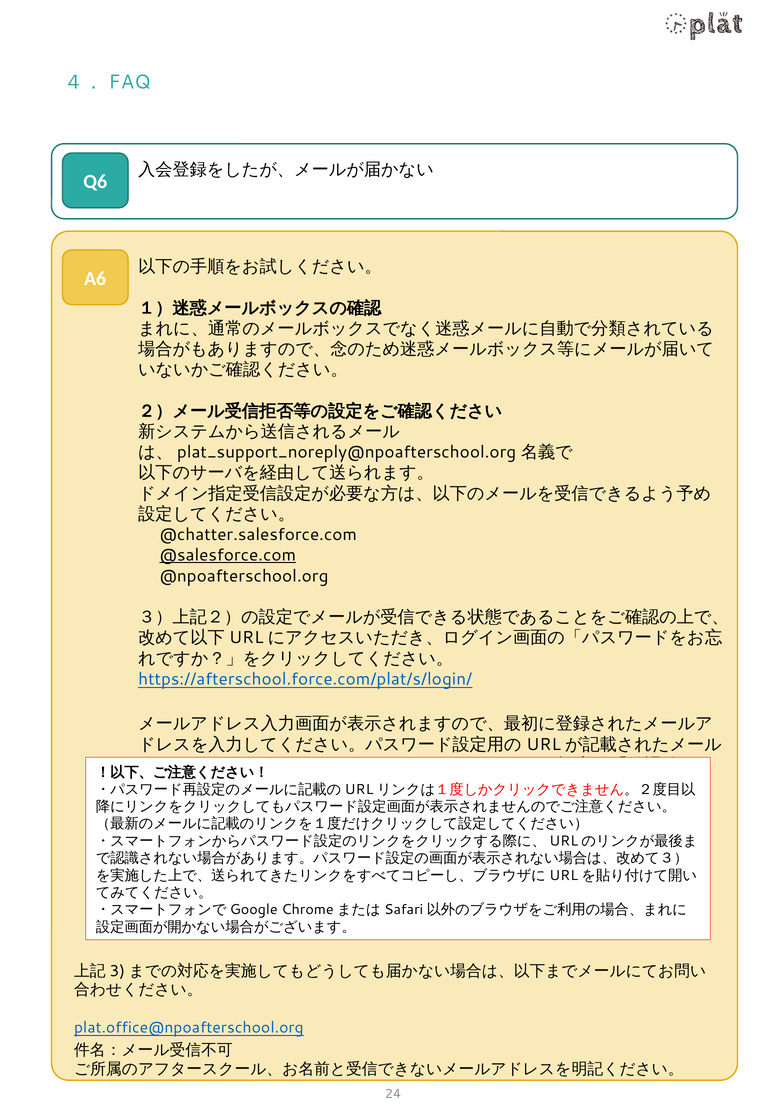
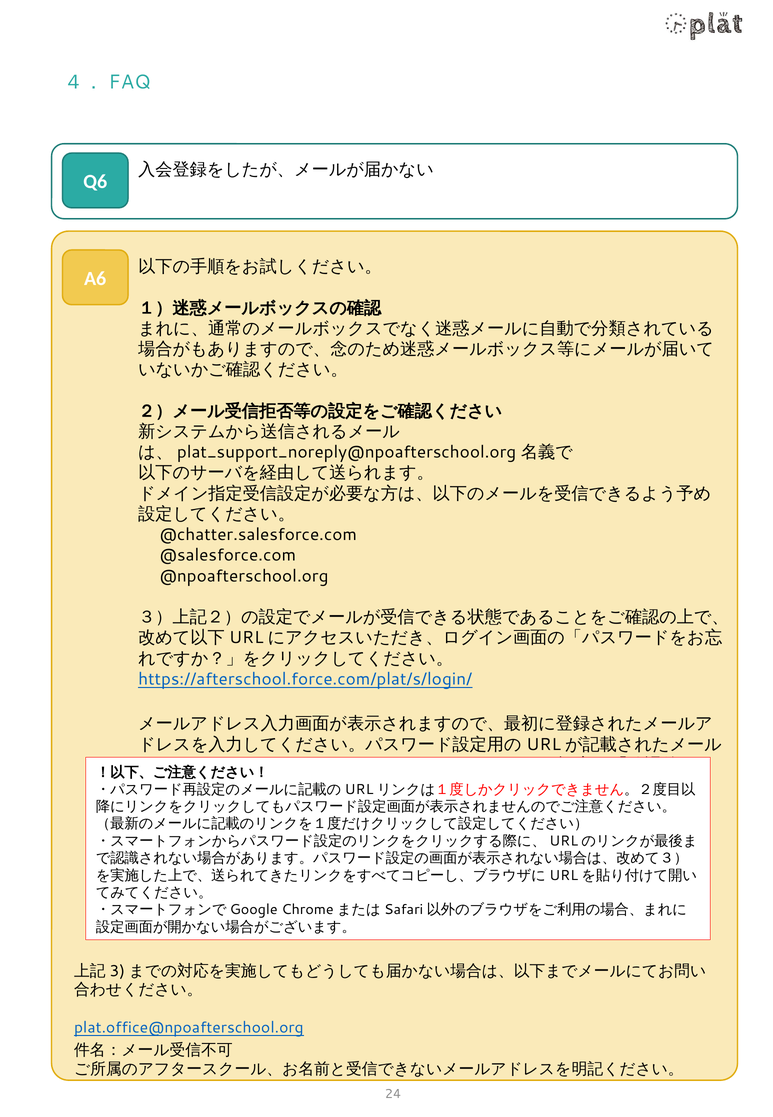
@salesforce.com underline: present -> none
